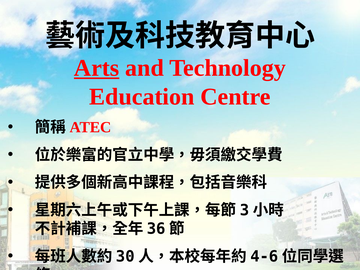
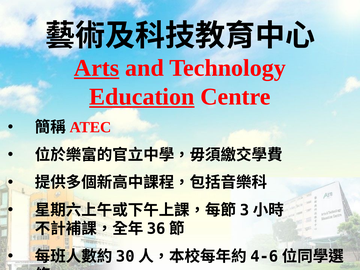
Education underline: none -> present
